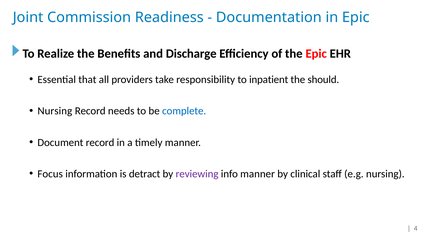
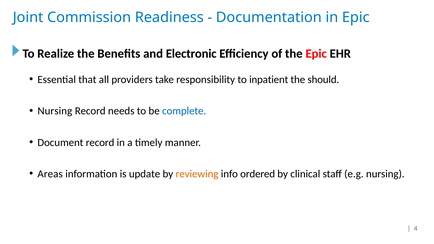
Discharge: Discharge -> Electronic
Focus: Focus -> Areas
detract: detract -> update
reviewing colour: purple -> orange
info manner: manner -> ordered
